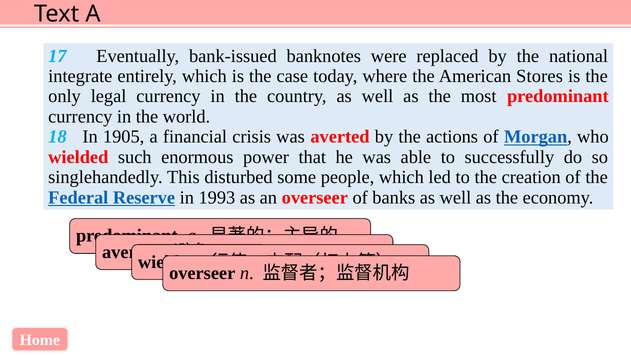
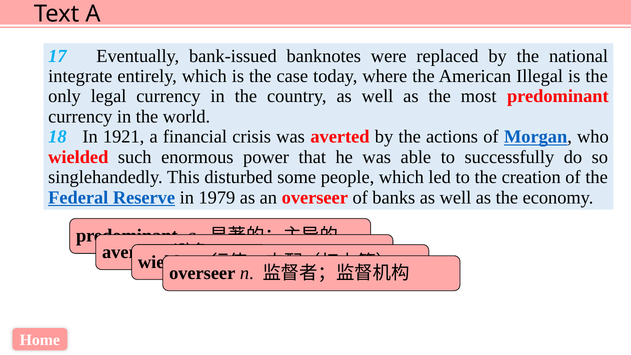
Stores: Stores -> Illegal
1905: 1905 -> 1921
1993: 1993 -> 1979
